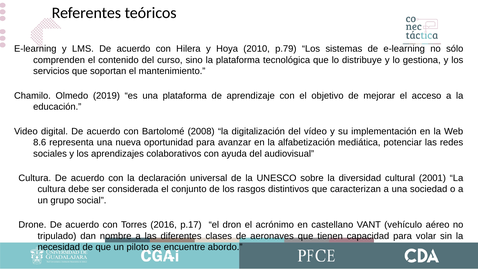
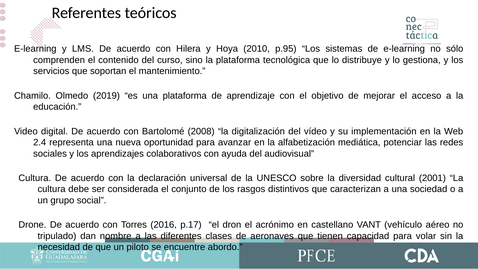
p.79: p.79 -> p.95
8.6: 8.6 -> 2.4
